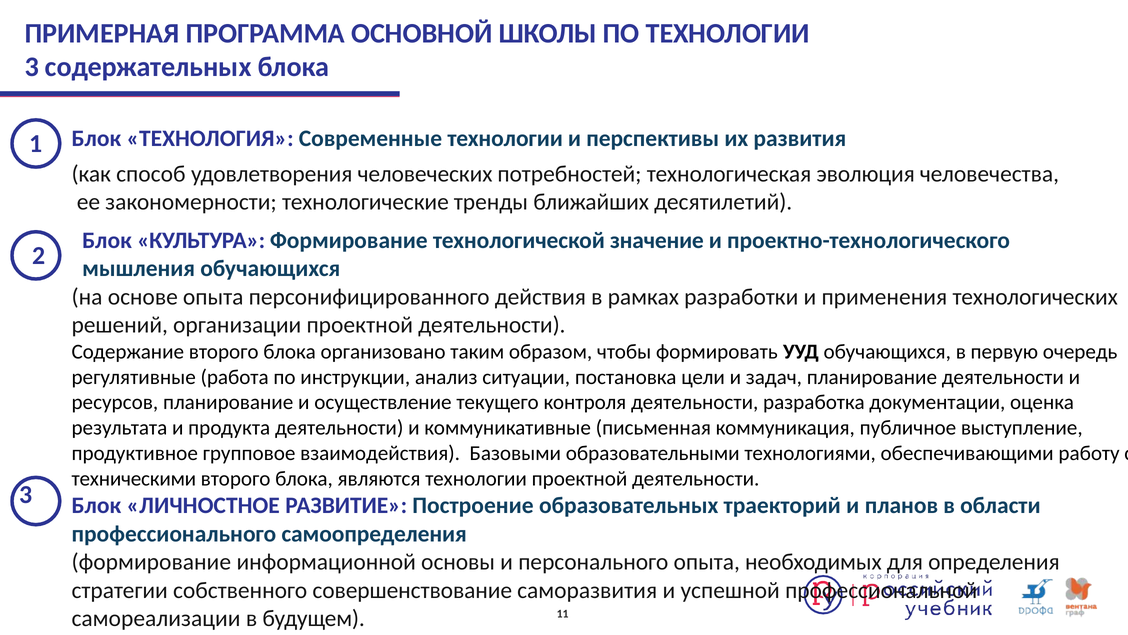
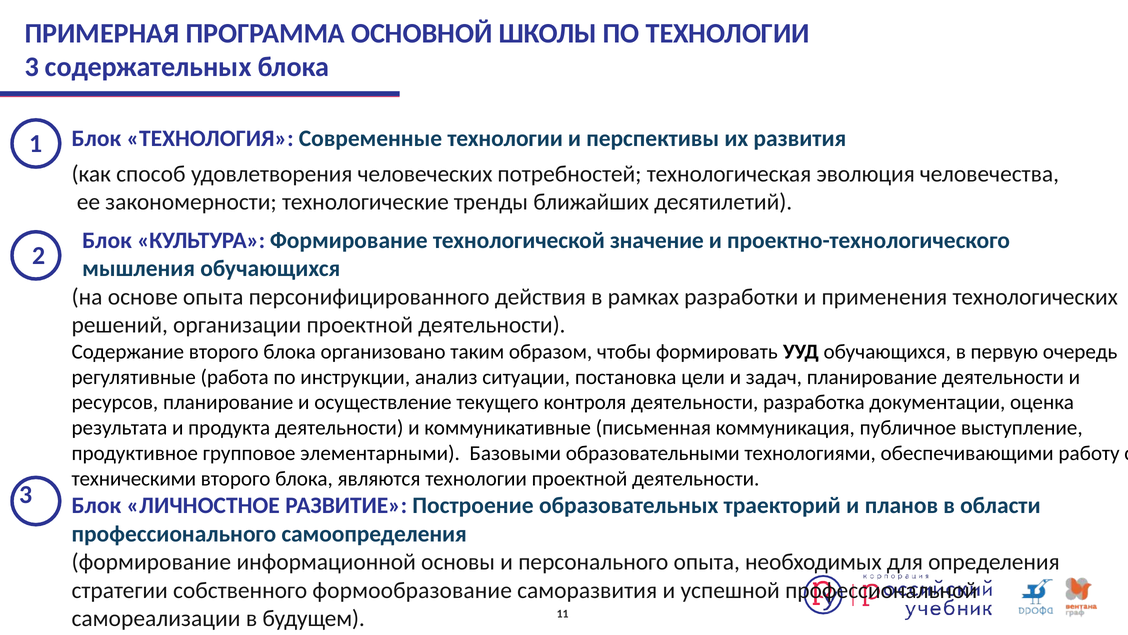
взаимодействия: взаимодействия -> элементарными
совершенствование: совершенствование -> формообразование
